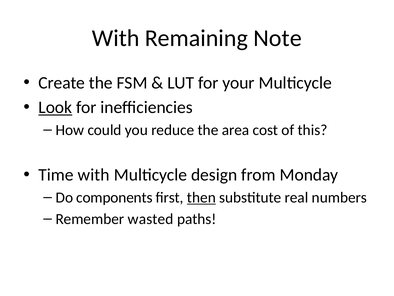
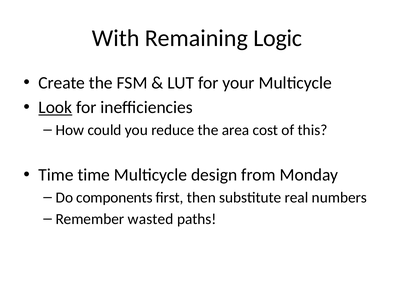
Note: Note -> Logic
Time with: with -> time
then underline: present -> none
